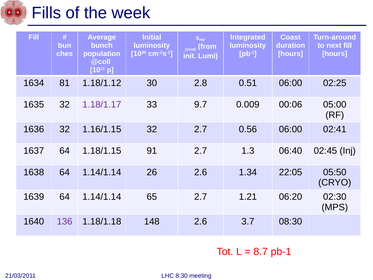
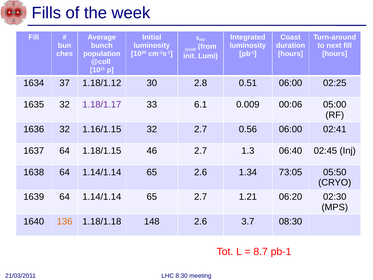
81: 81 -> 37
9.7: 9.7 -> 6.1
91: 91 -> 46
1638 64 1.14/1.14 26: 26 -> 65
22:05: 22:05 -> 73:05
136 colour: purple -> orange
